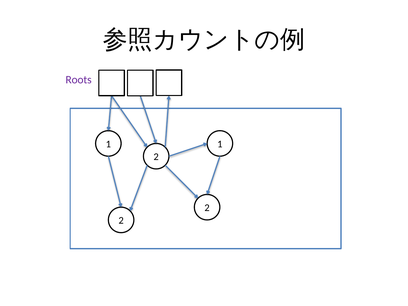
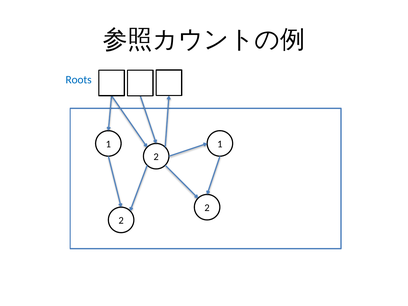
Roots colour: purple -> blue
